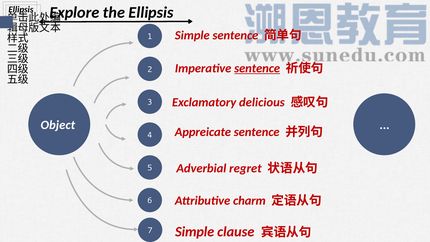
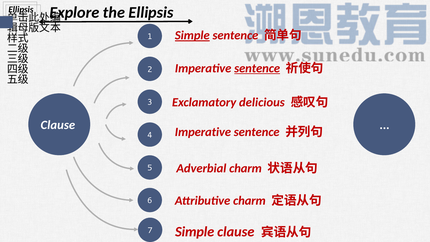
Simple at (192, 35) underline: none -> present
Object at (58, 125): Object -> Clause
Appreicate at (203, 132): Appreicate -> Imperative
Adverbial regret: regret -> charm
